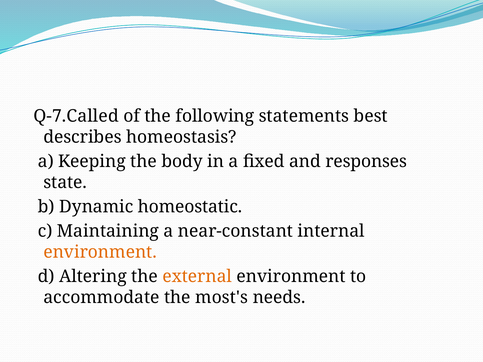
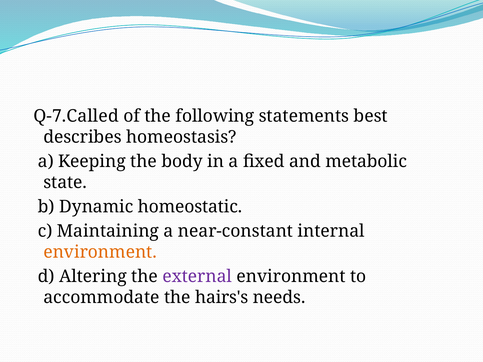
responses: responses -> metabolic
external colour: orange -> purple
most's: most's -> hairs's
